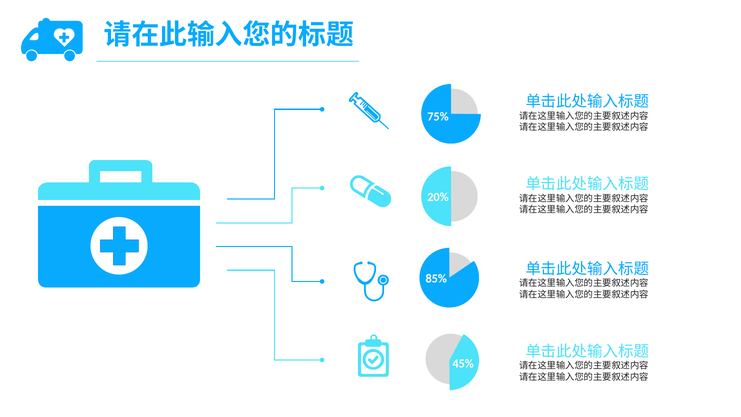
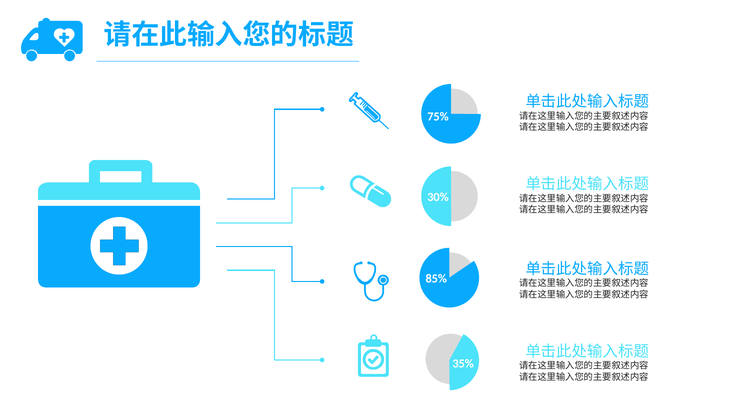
20%: 20% -> 30%
45%: 45% -> 35%
